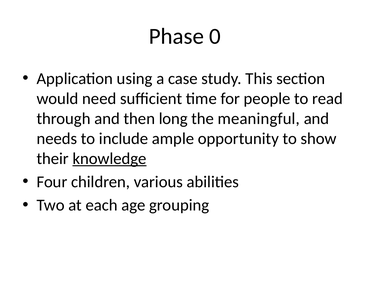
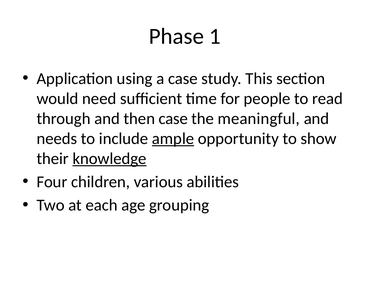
0: 0 -> 1
then long: long -> case
ample underline: none -> present
